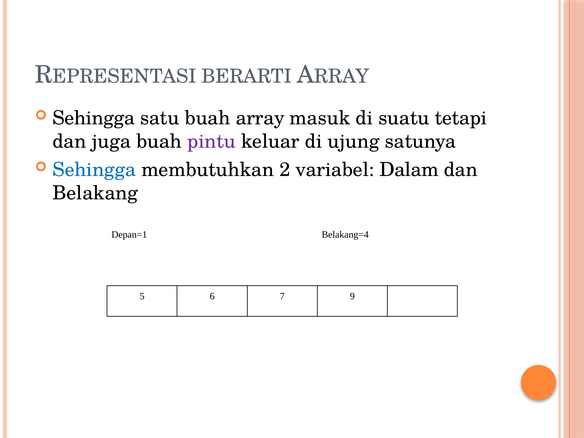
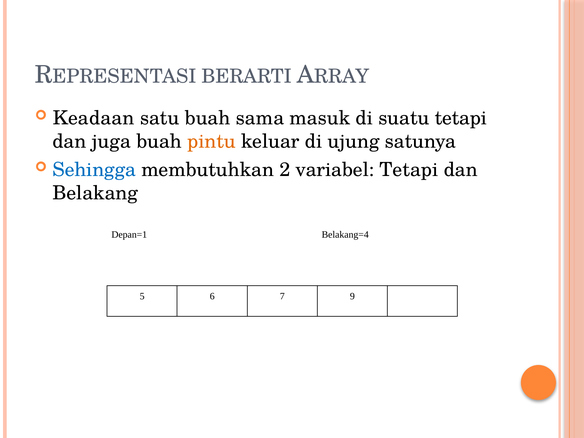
Sehingga at (94, 118): Sehingga -> Keadaan
array: array -> sama
pintu colour: purple -> orange
variabel Dalam: Dalam -> Tetapi
